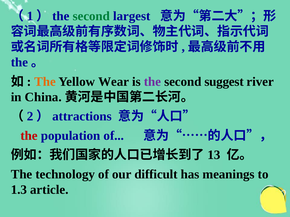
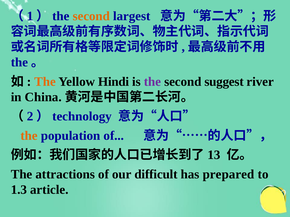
second at (91, 16) colour: green -> orange
Wear: Wear -> Hindi
attractions: attractions -> technology
the at (29, 136) colour: red -> orange
technology: technology -> attractions
meanings: meanings -> prepared
